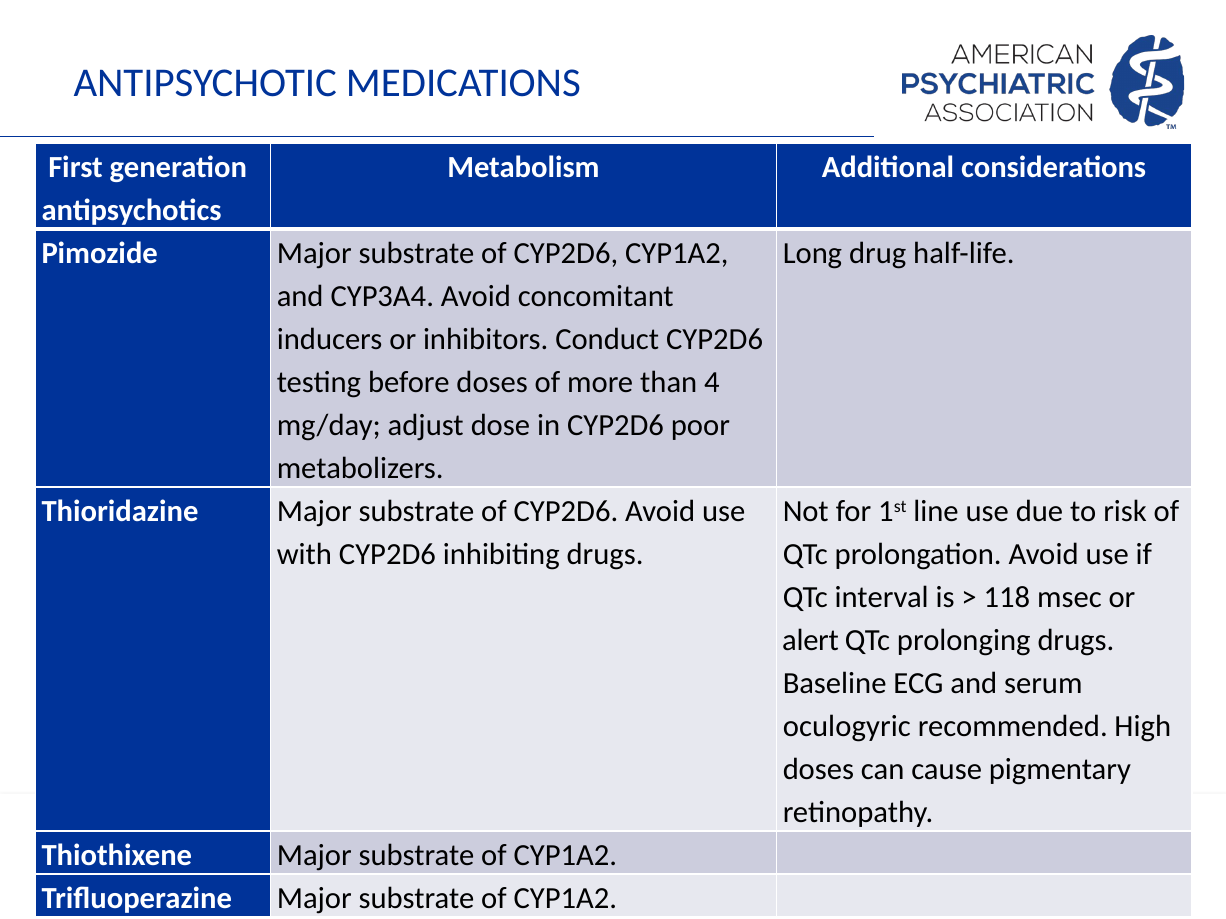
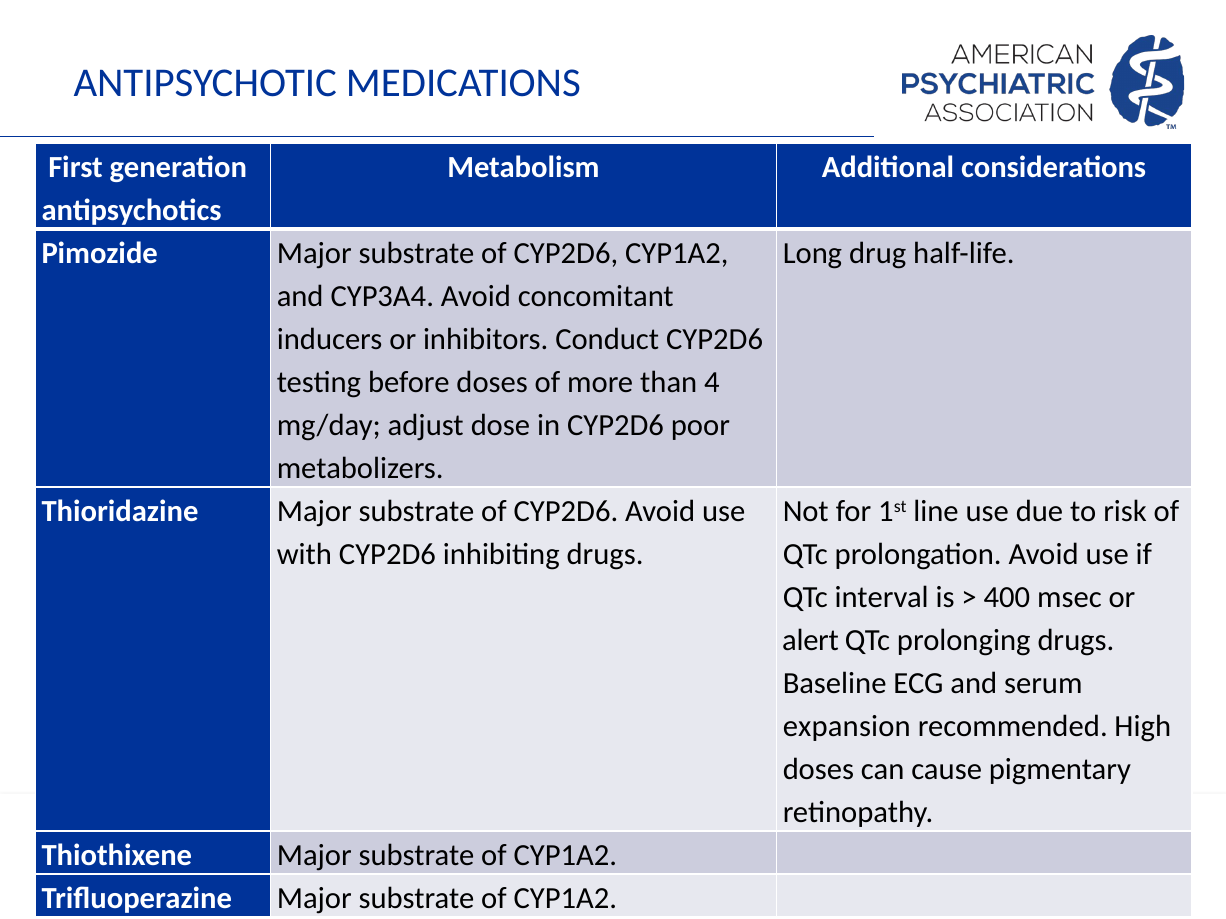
118: 118 -> 400
oculogyric: oculogyric -> expansion
